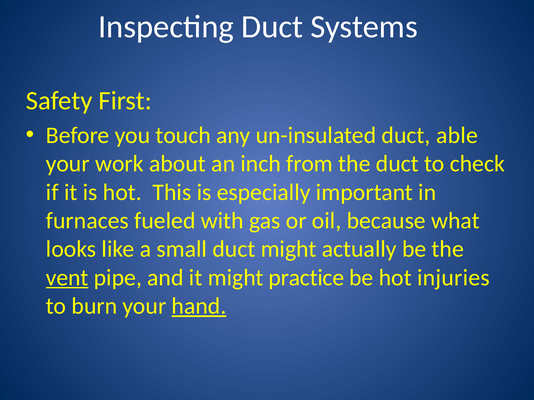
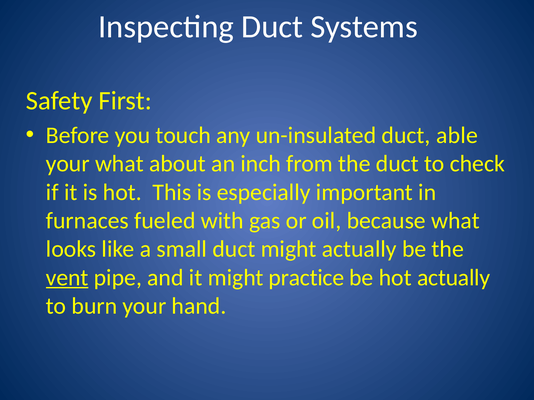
your work: work -> what
hot injuries: injuries -> actually
hand underline: present -> none
